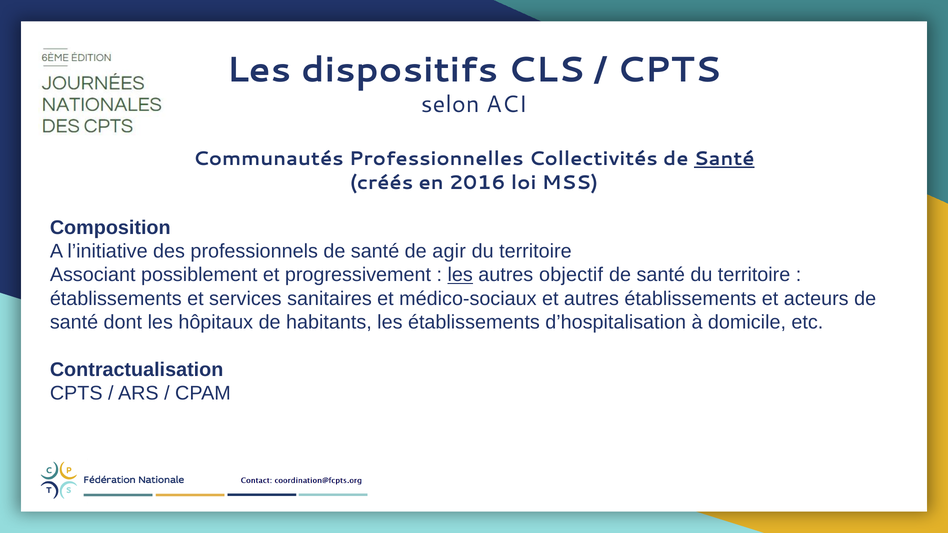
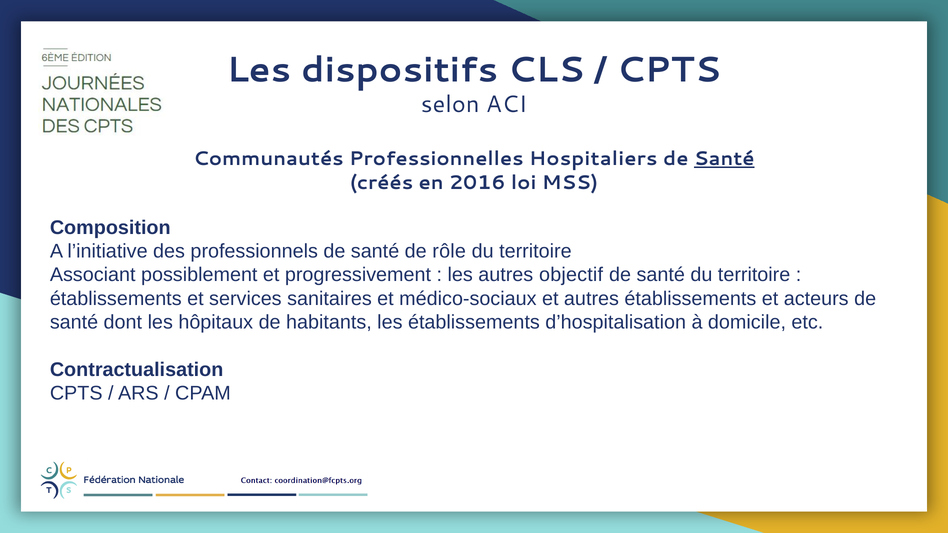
Collectivités: Collectivités -> Hospitaliers
agir: agir -> rôle
les at (460, 275) underline: present -> none
